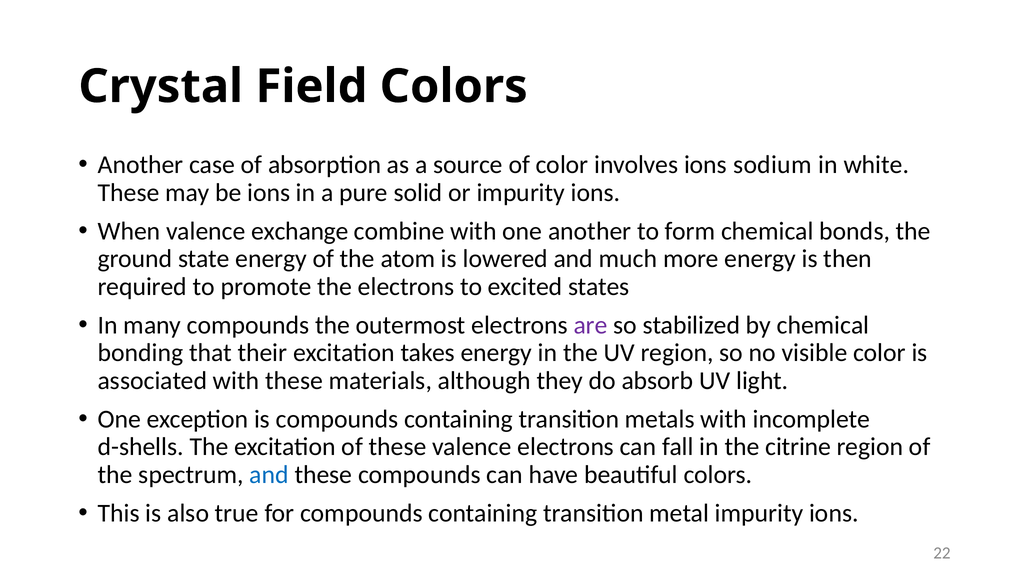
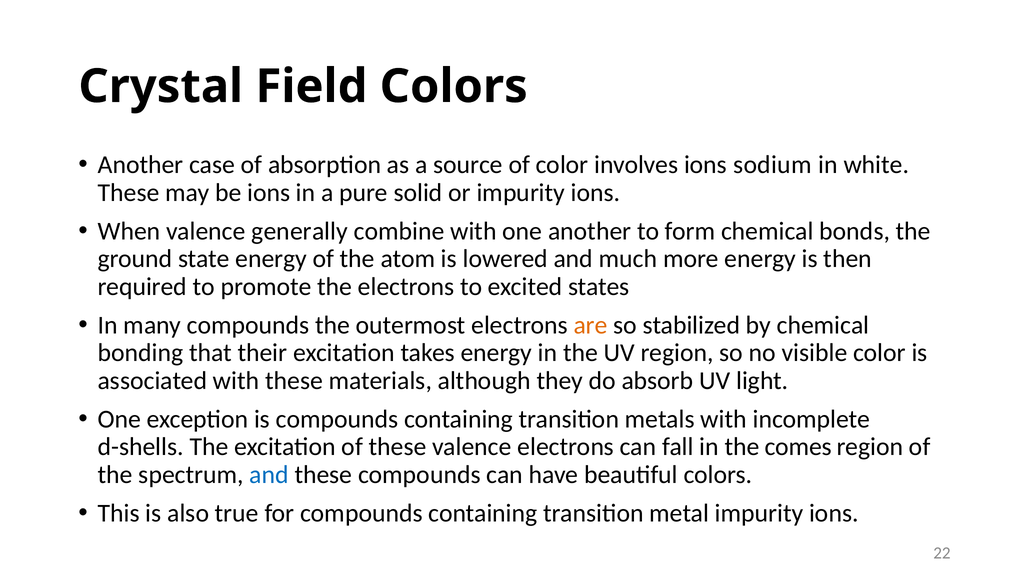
exchange: exchange -> generally
are colour: purple -> orange
citrine: citrine -> comes
